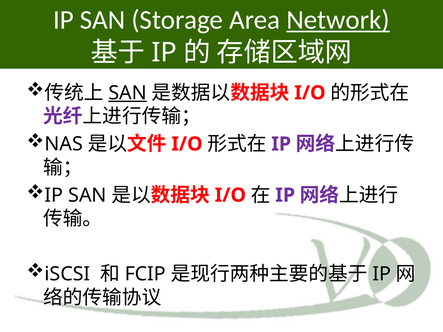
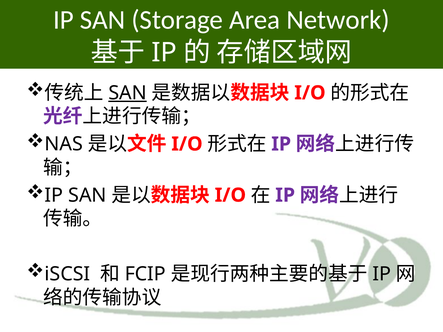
Network underline: present -> none
